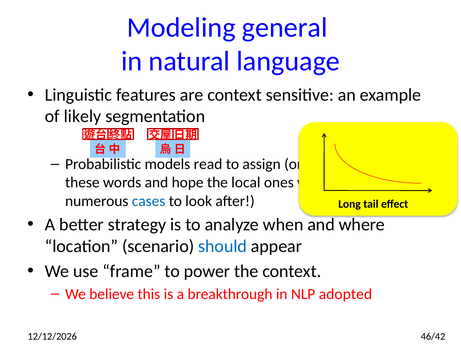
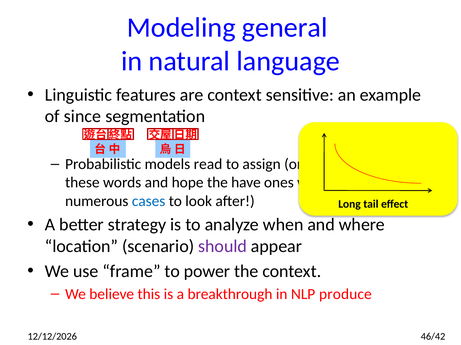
likely: likely -> since
local: local -> have
should colour: blue -> purple
adopted: adopted -> produce
